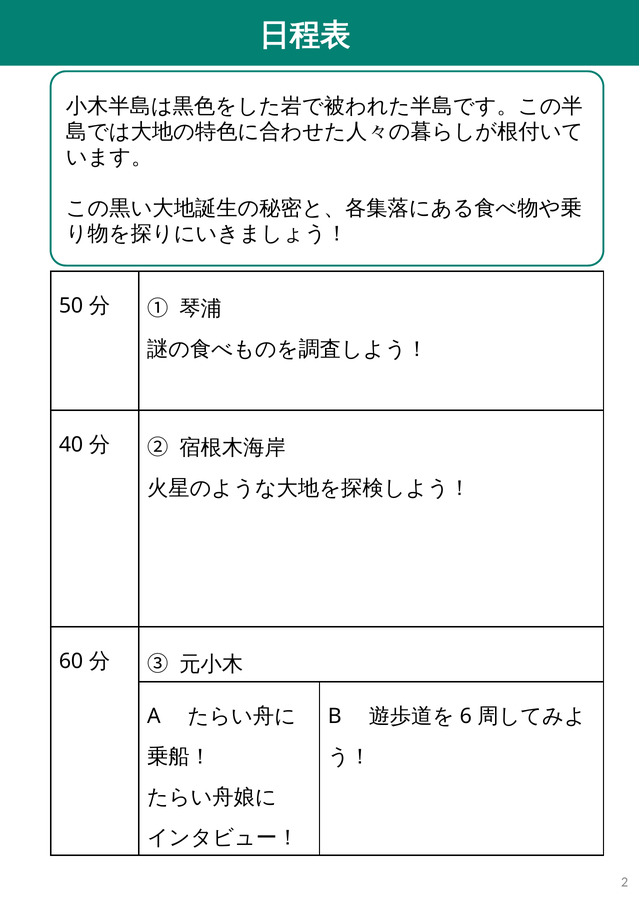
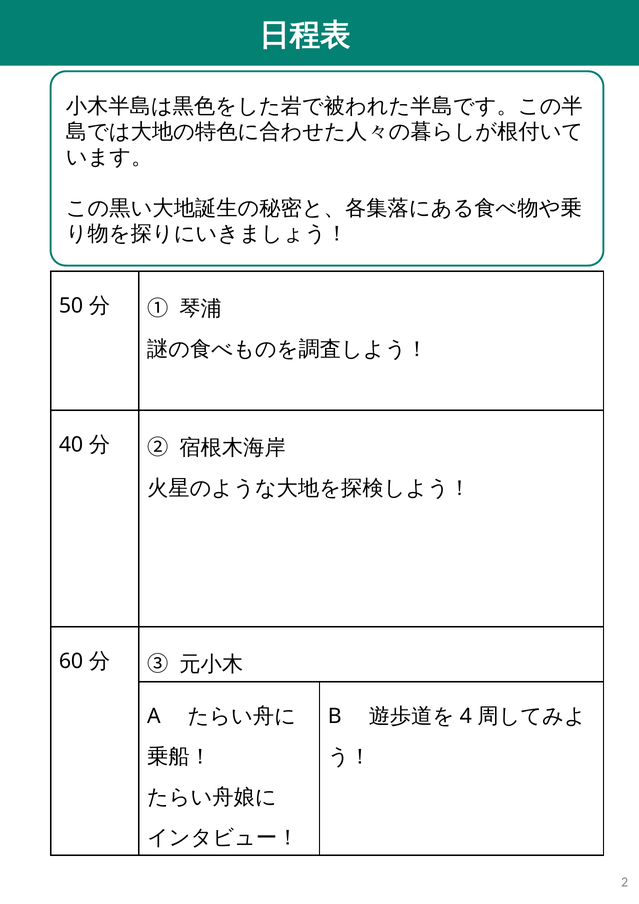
6: 6 -> 4
